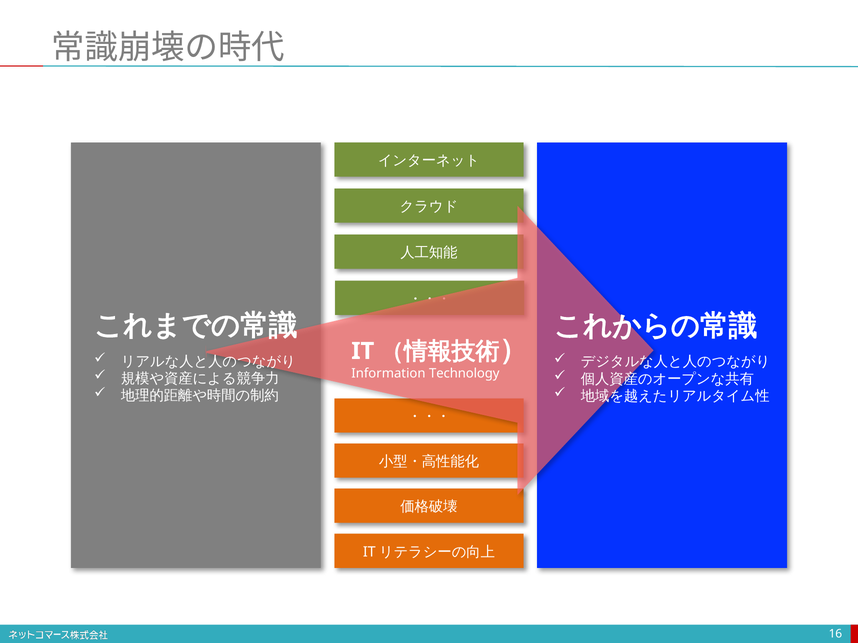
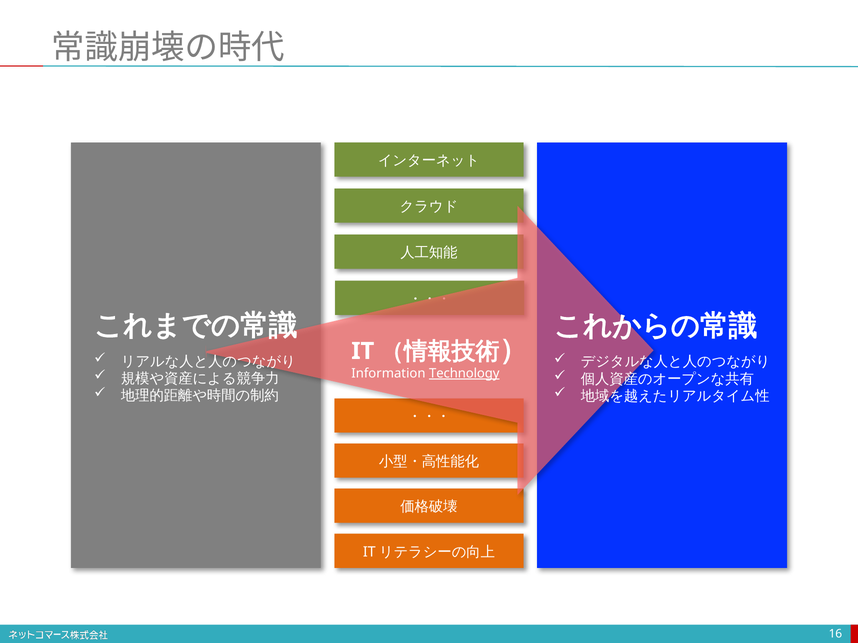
Technology underline: none -> present
